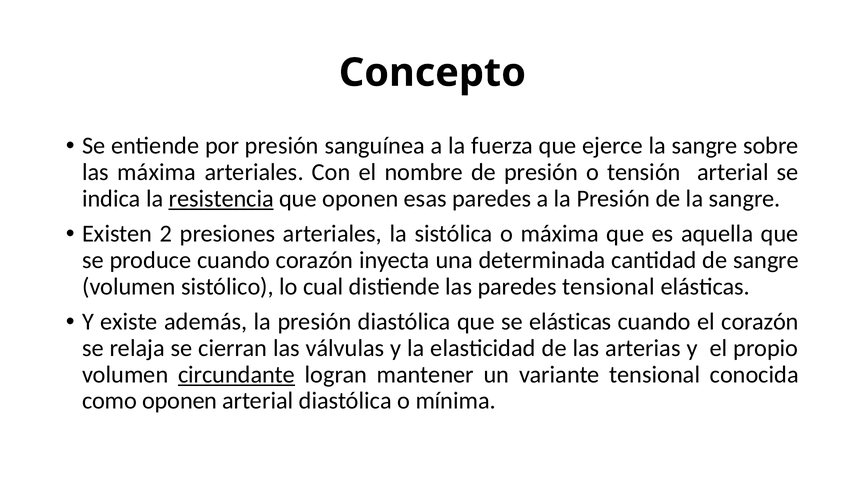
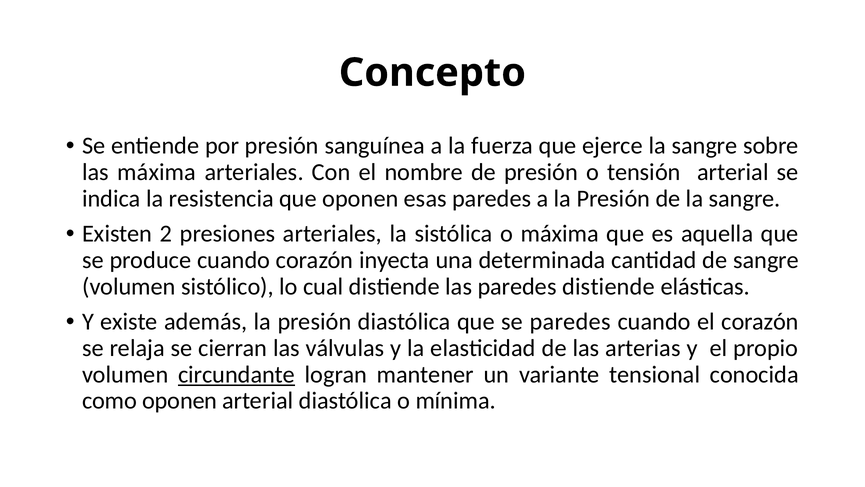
resistencia underline: present -> none
paredes tensional: tensional -> distiende
se elásticas: elásticas -> paredes
